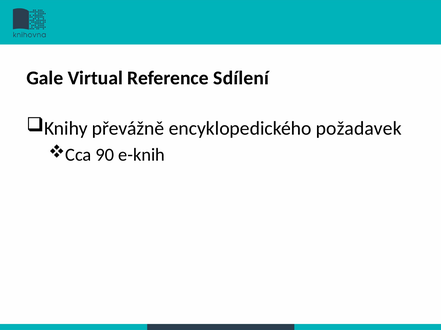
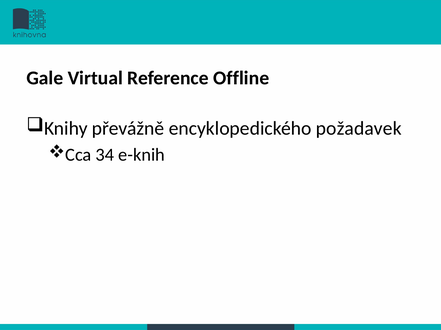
Sdílení: Sdílení -> Offline
90: 90 -> 34
